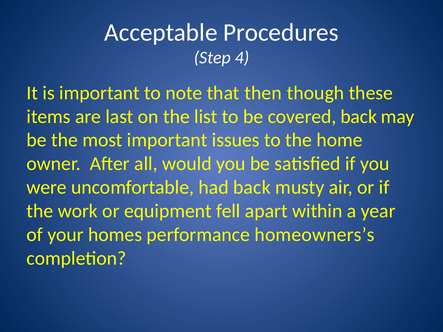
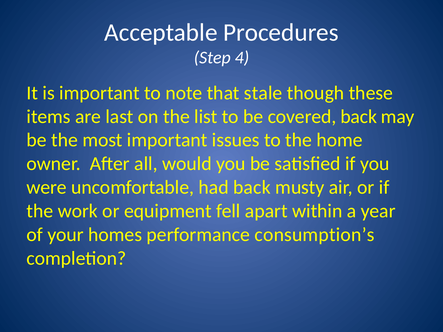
then: then -> stale
homeowners’s: homeowners’s -> consumption’s
